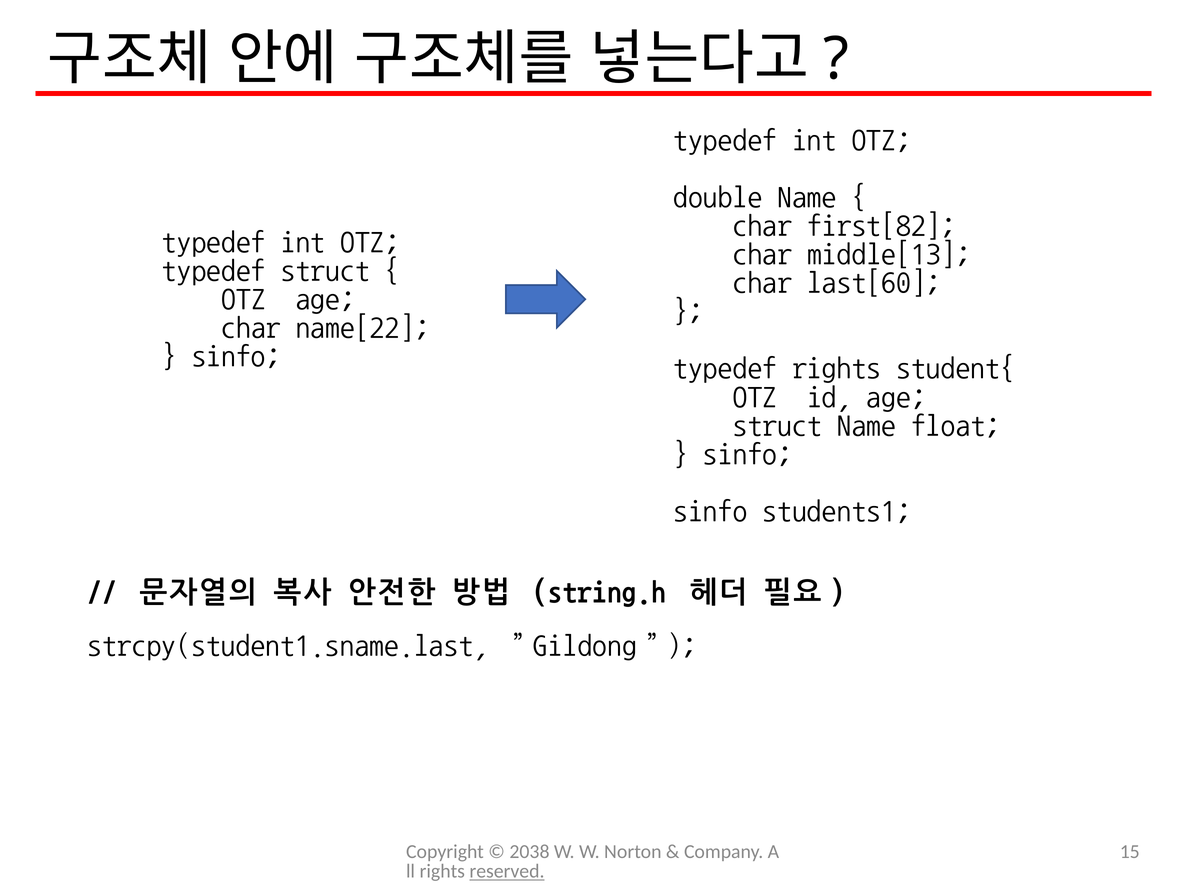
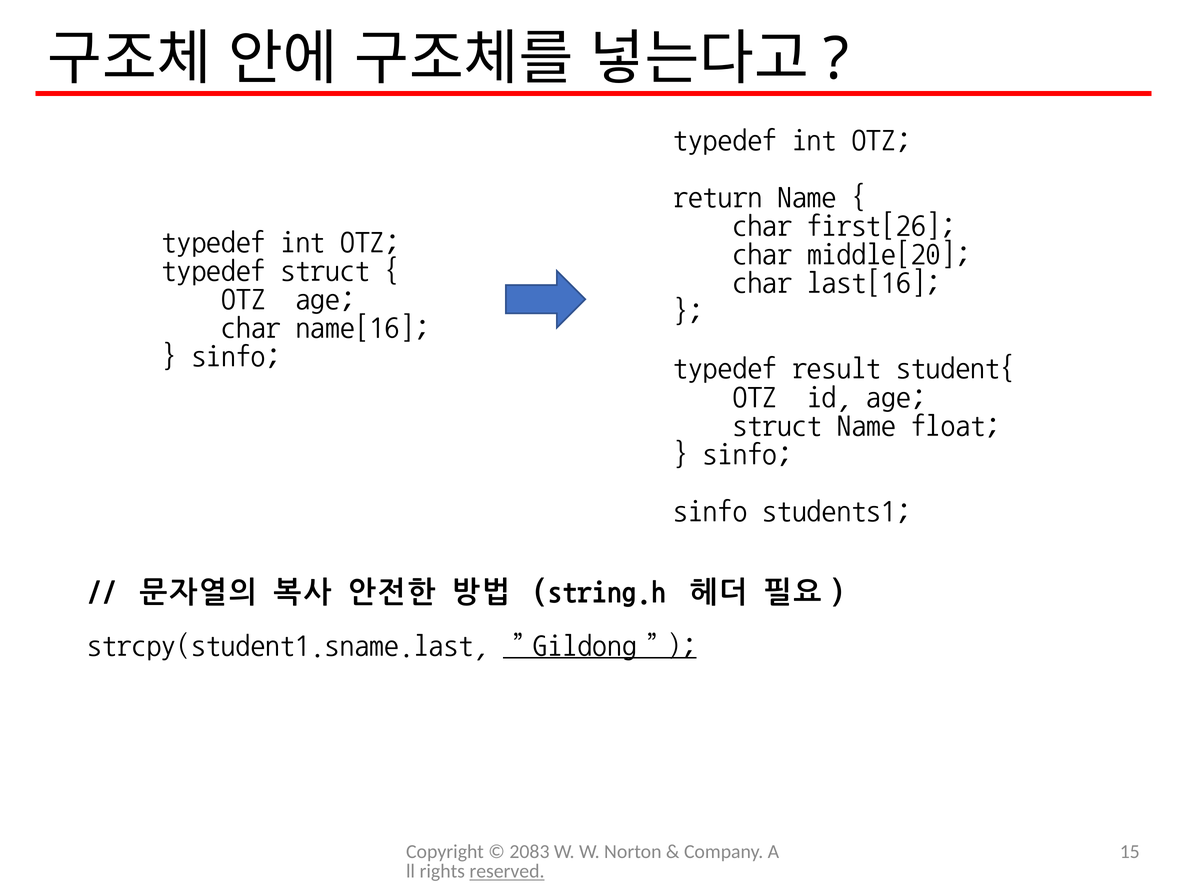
double: double -> return
first[82: first[82 -> first[26
middle[13: middle[13 -> middle[20
last[60: last[60 -> last[16
name[22: name[22 -> name[16
typedef rights: rights -> result
”Gildong underline: none -> present
2038: 2038 -> 2083
